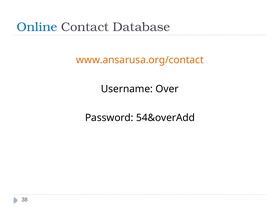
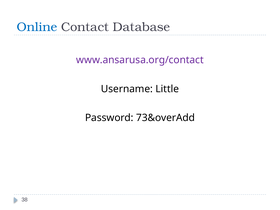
www.ansarusa.org/contact colour: orange -> purple
Over: Over -> Little
54&overAdd: 54&overAdd -> 73&overAdd
